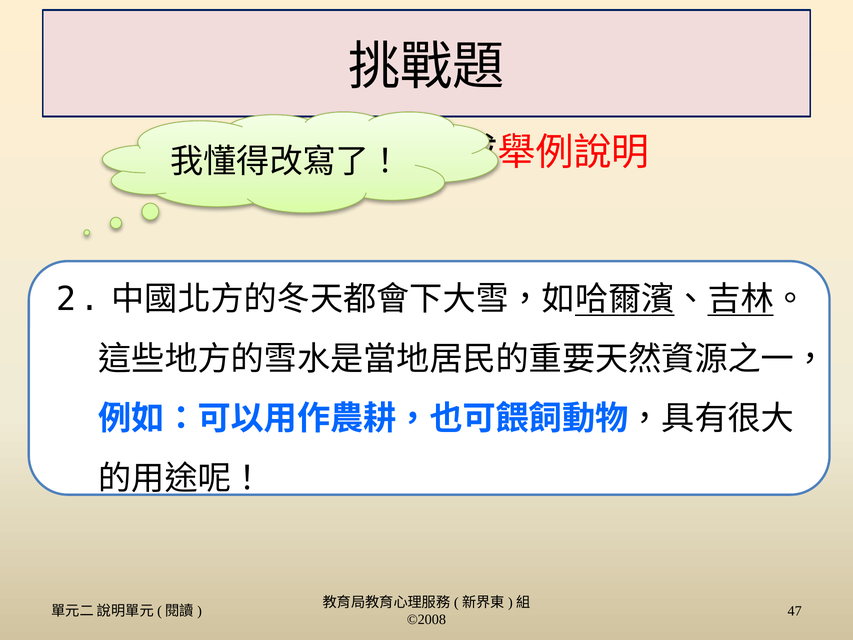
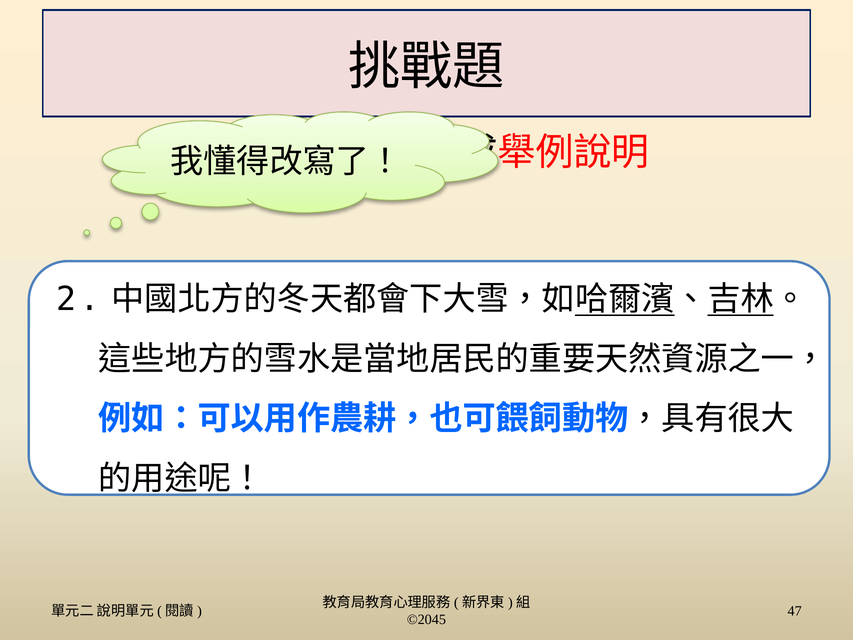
©2008: ©2008 -> ©2045
